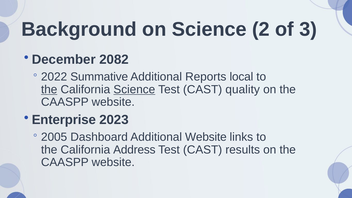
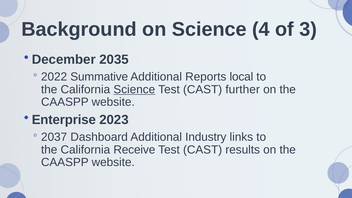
2: 2 -> 4
2082: 2082 -> 2035
the at (49, 89) underline: present -> none
quality: quality -> further
2005: 2005 -> 2037
Additional Website: Website -> Industry
Address: Address -> Receive
